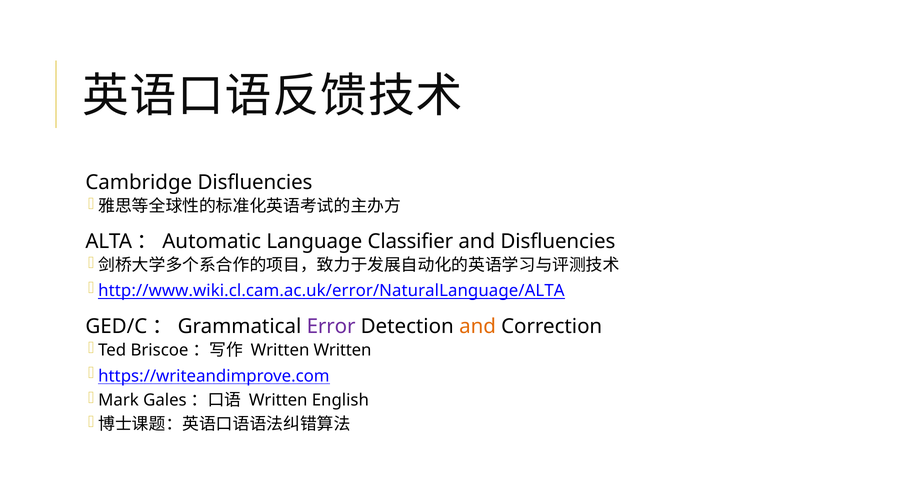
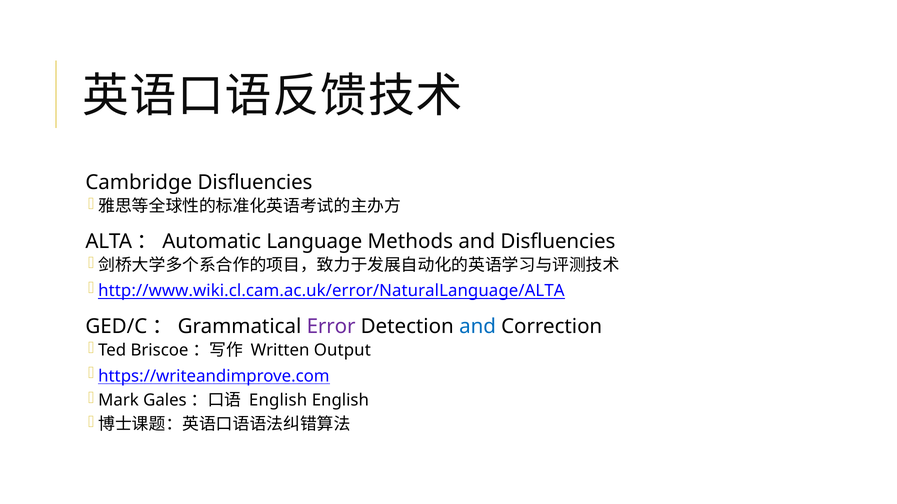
Classifier: Classifier -> Methods
and at (478, 327) colour: orange -> blue
Written Written: Written -> Output
Written at (278, 401): Written -> English
